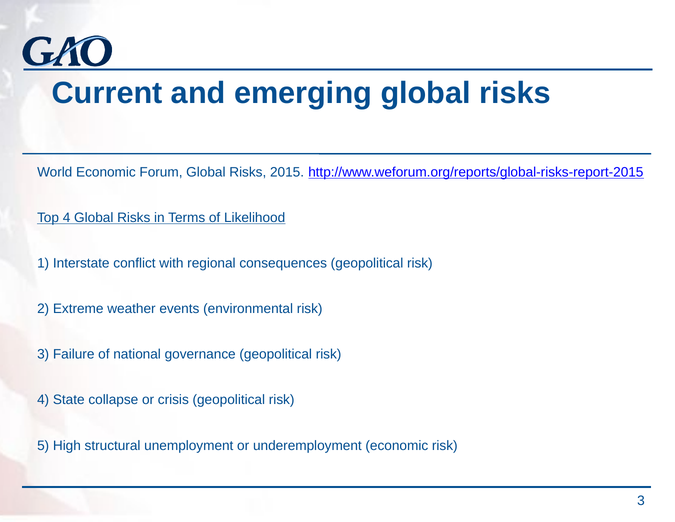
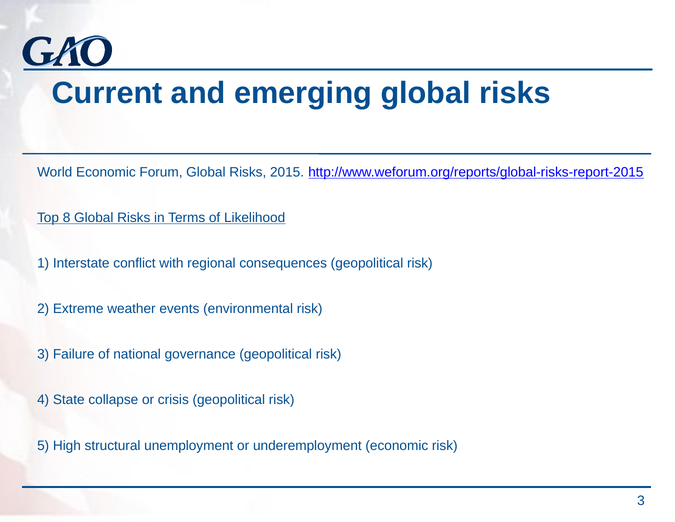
Top 4: 4 -> 8
